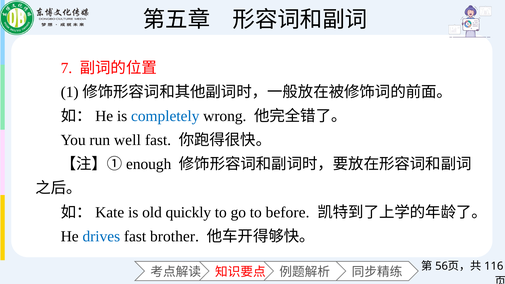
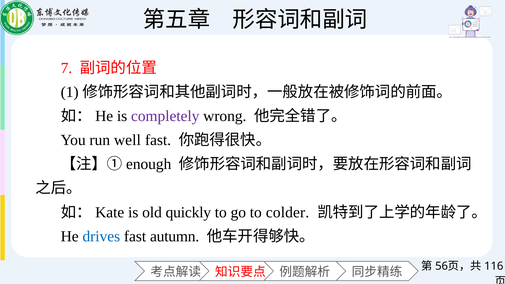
completely colour: blue -> purple
before: before -> colder
brother: brother -> autumn
